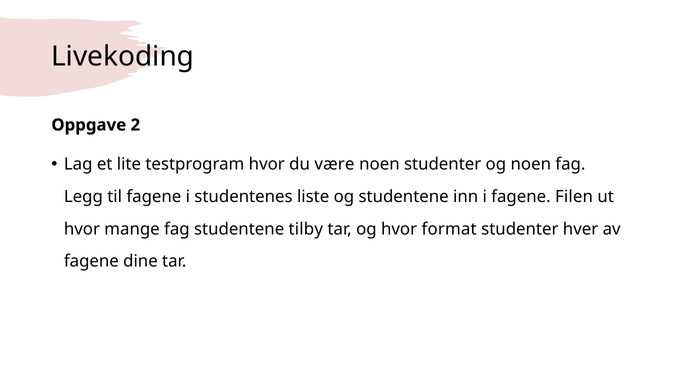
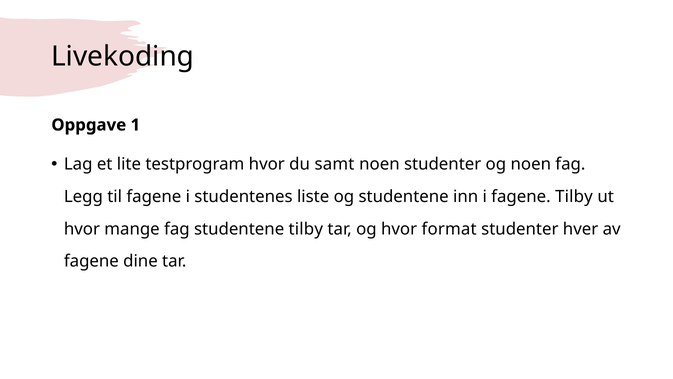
2: 2 -> 1
være: være -> samt
fagene Filen: Filen -> Tilby
